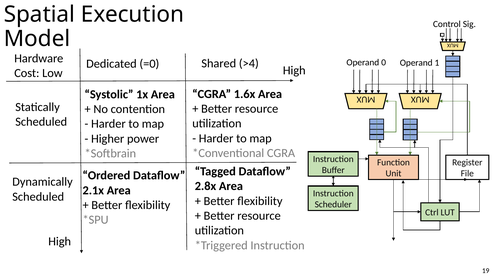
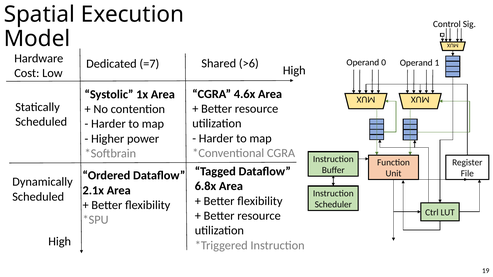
=0: =0 -> =7
>4: >4 -> >6
1.6x: 1.6x -> 4.6x
2.8x: 2.8x -> 6.8x
